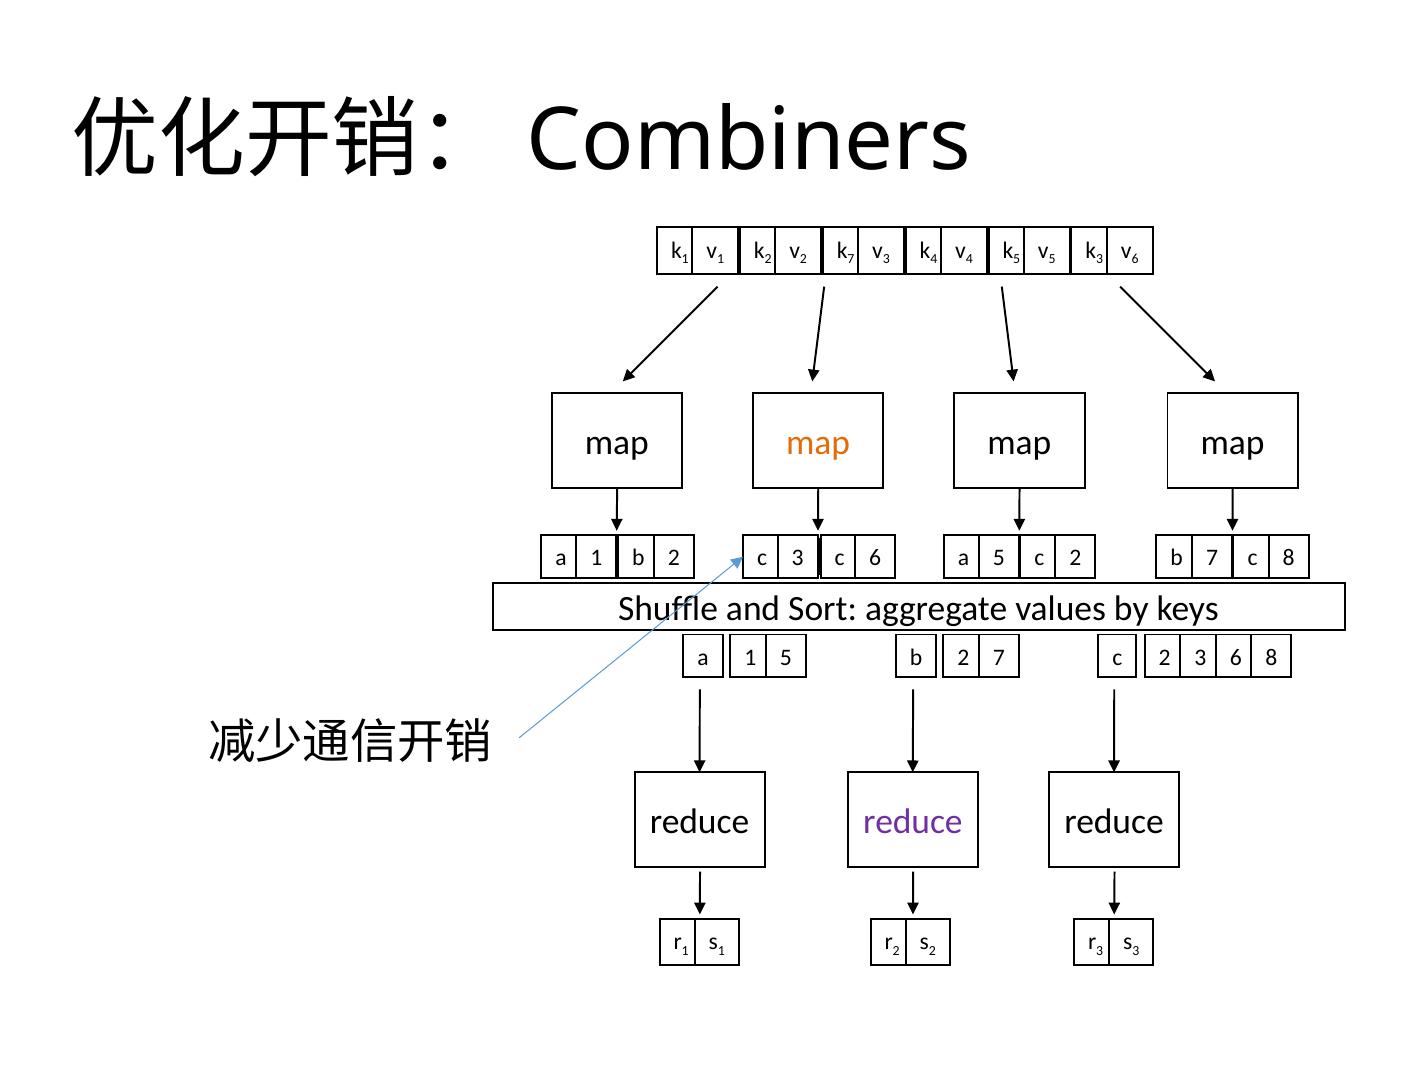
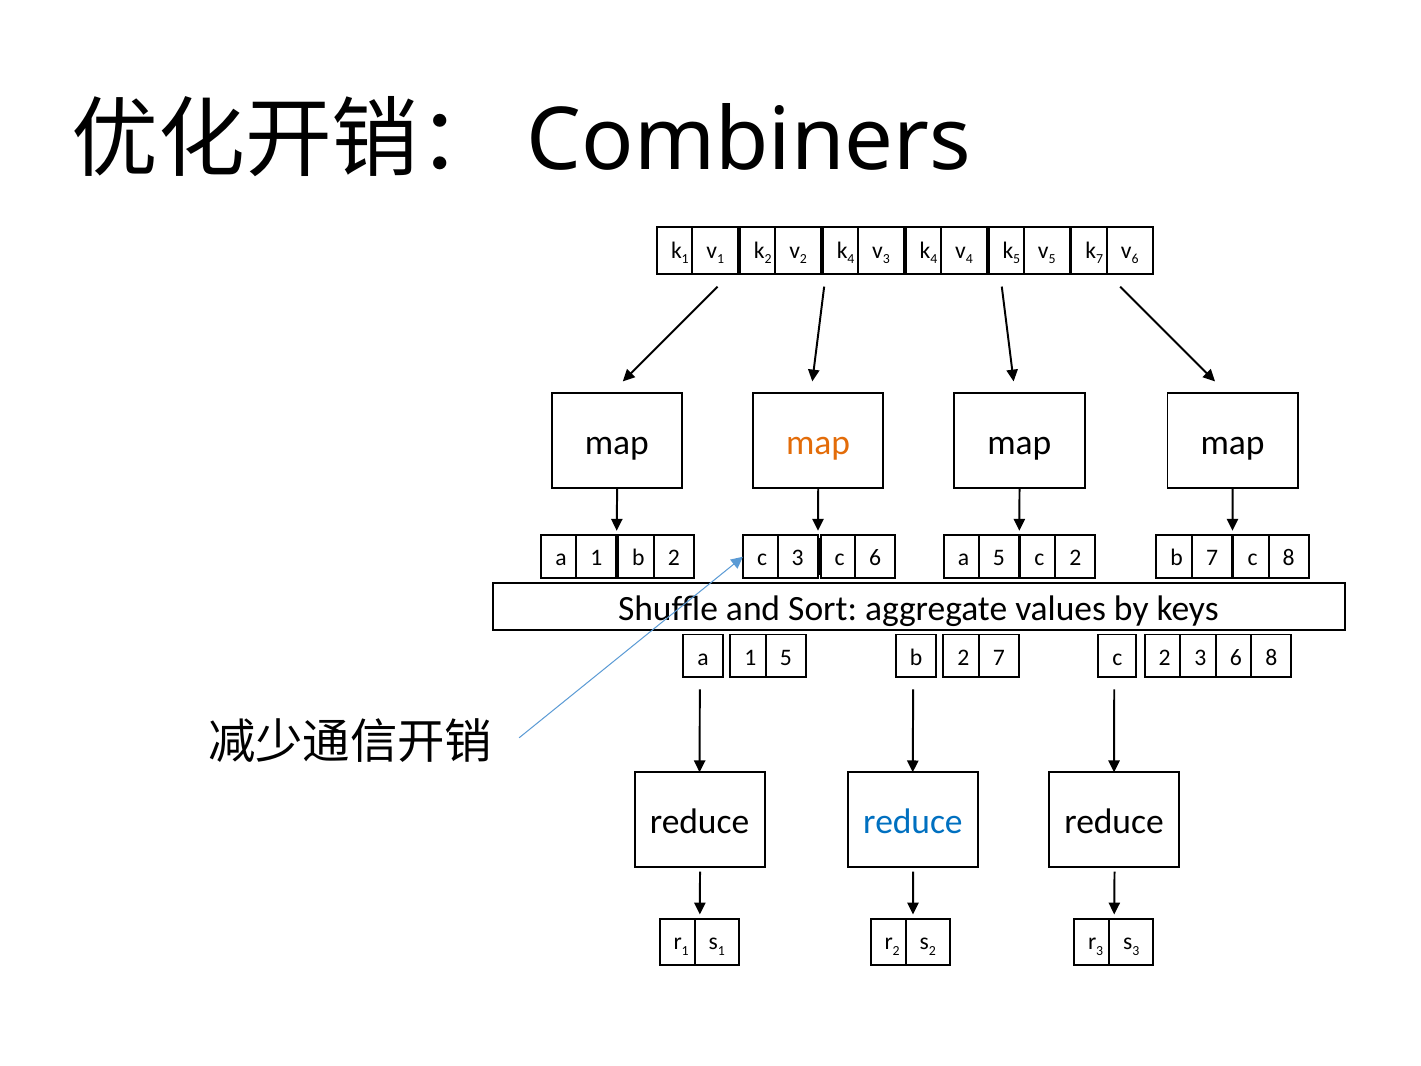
7 at (851, 259): 7 -> 4
3 at (1100, 259): 3 -> 7
reduce at (913, 822) colour: purple -> blue
